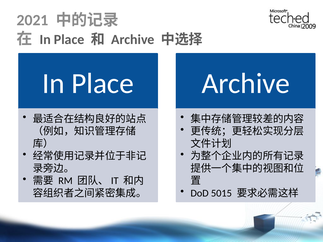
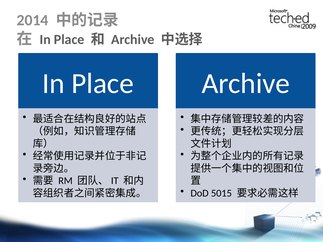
2021: 2021 -> 2014
